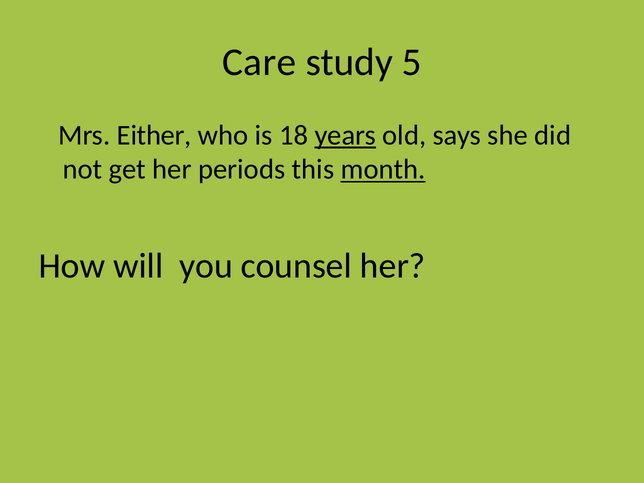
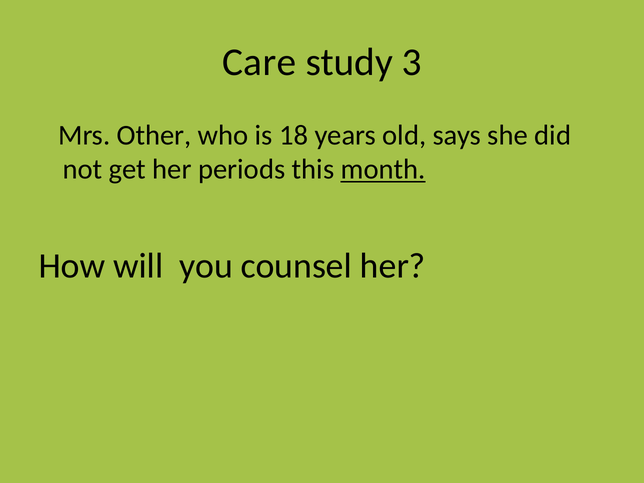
5: 5 -> 3
Either: Either -> Other
years underline: present -> none
